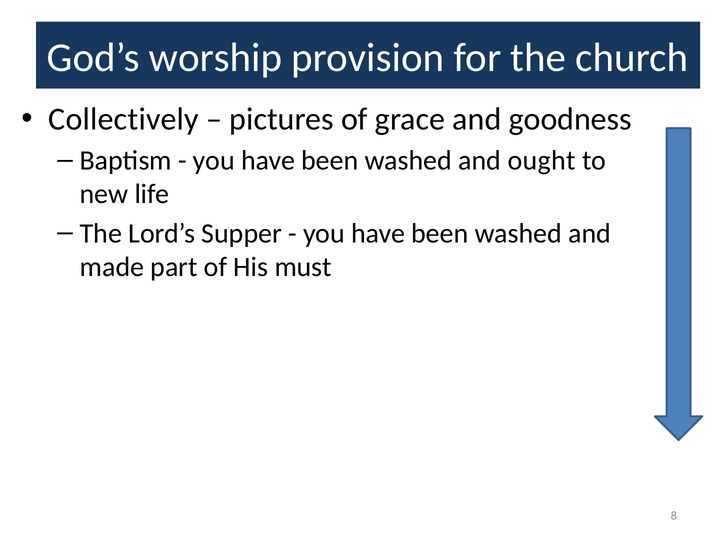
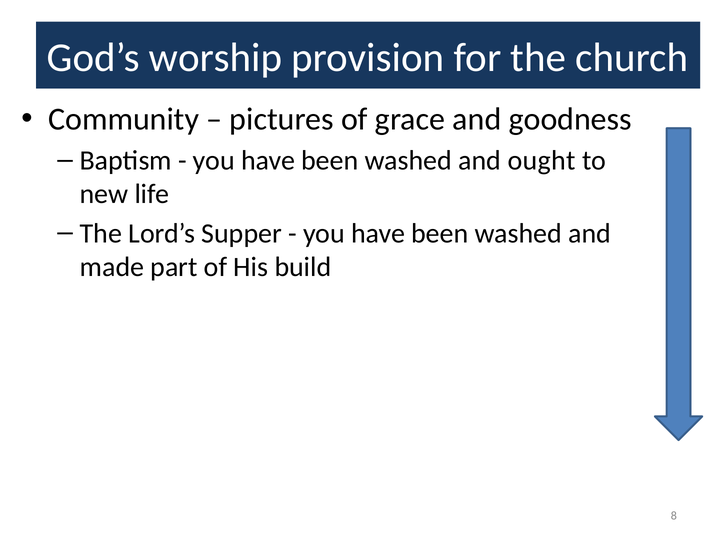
Collectively: Collectively -> Community
must: must -> build
